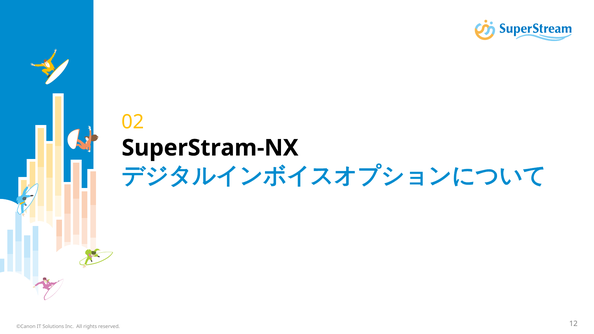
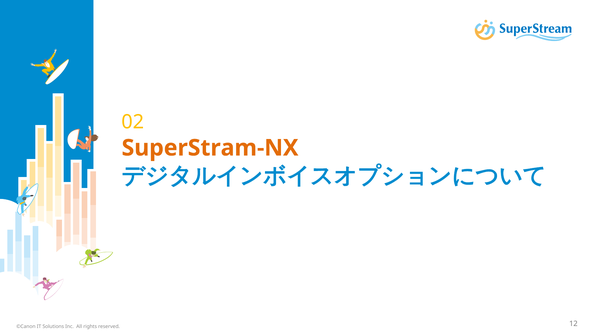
SuperStram-NX colour: black -> orange
